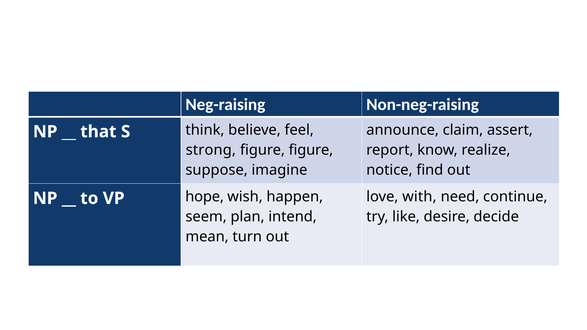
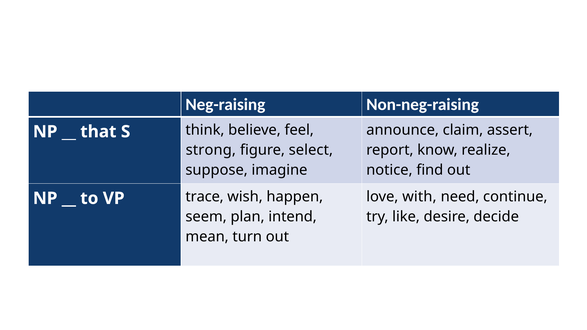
figure figure: figure -> select
hope: hope -> trace
